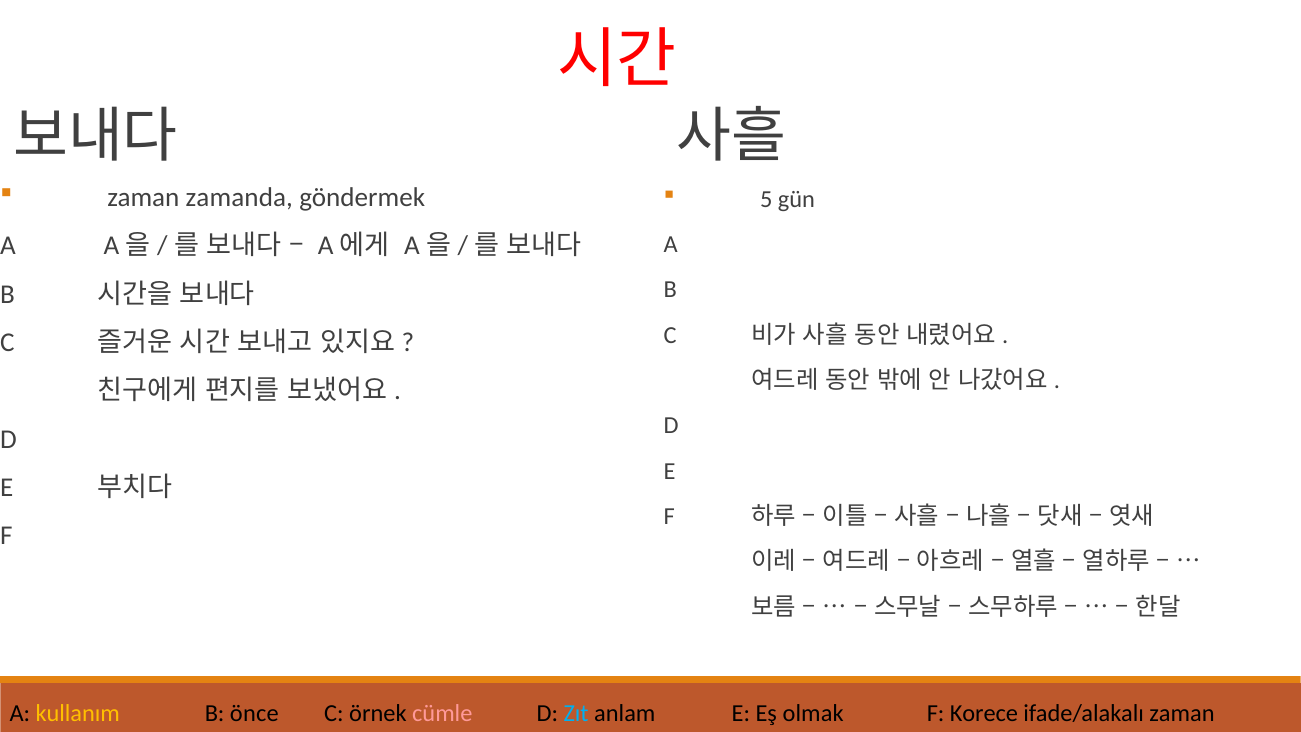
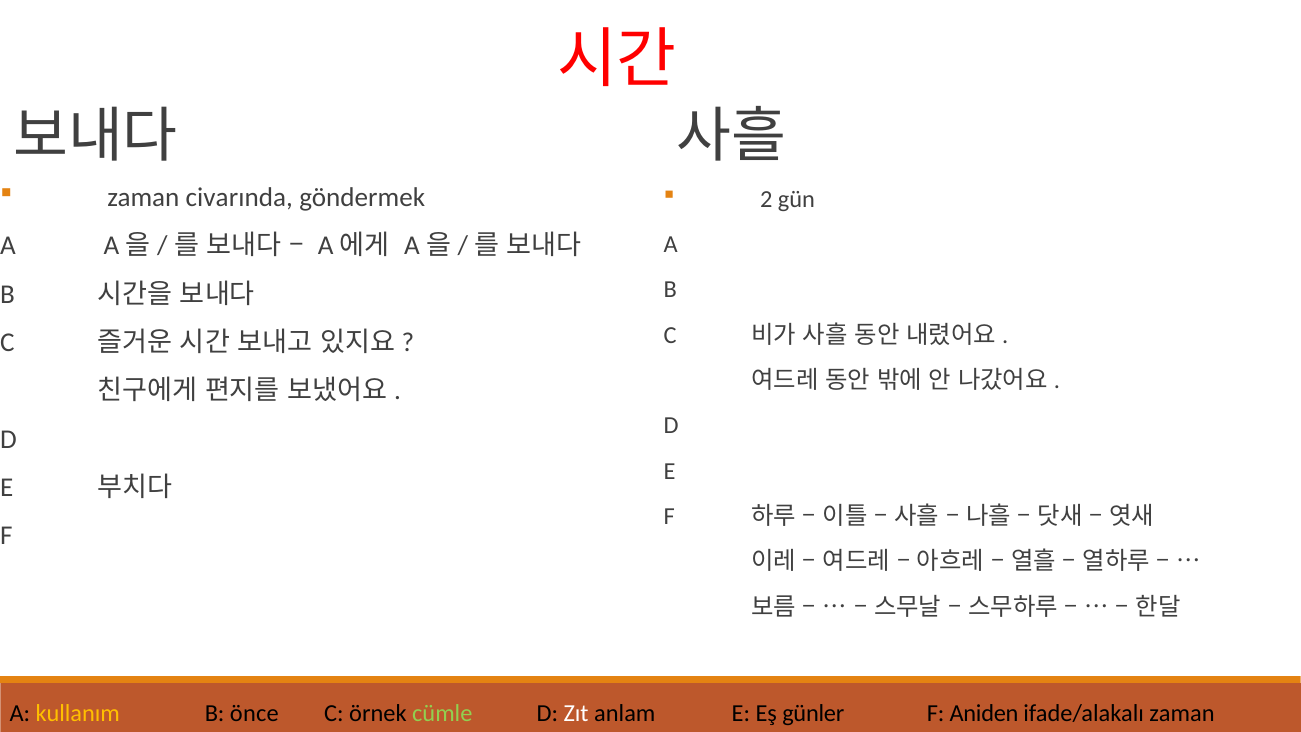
zamanda: zamanda -> civarında
5: 5 -> 2
cümle colour: pink -> light green
Zıt colour: light blue -> white
olmak: olmak -> günler
Korece: Korece -> Aniden
